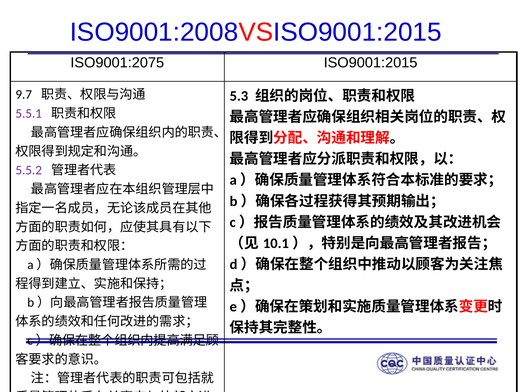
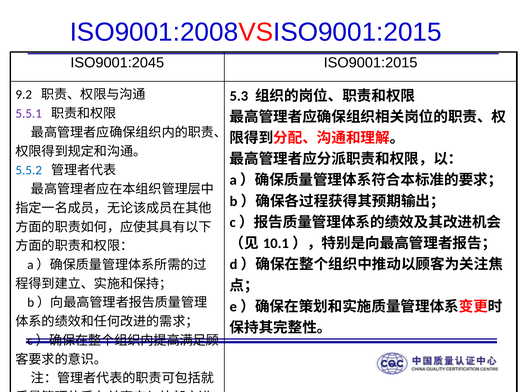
ISO9001:2075: ISO9001:2075 -> ISO9001:2045
9.7: 9.7 -> 9.2
5.5.2 colour: purple -> blue
